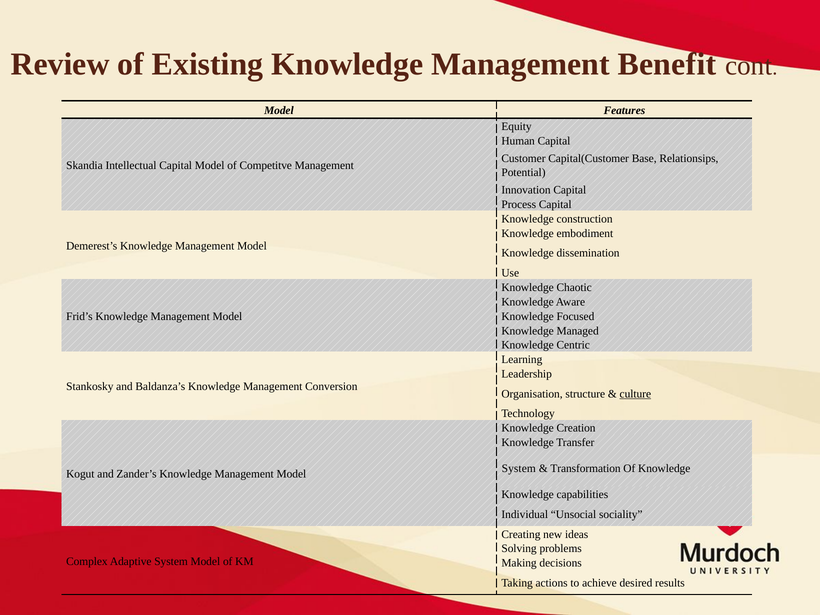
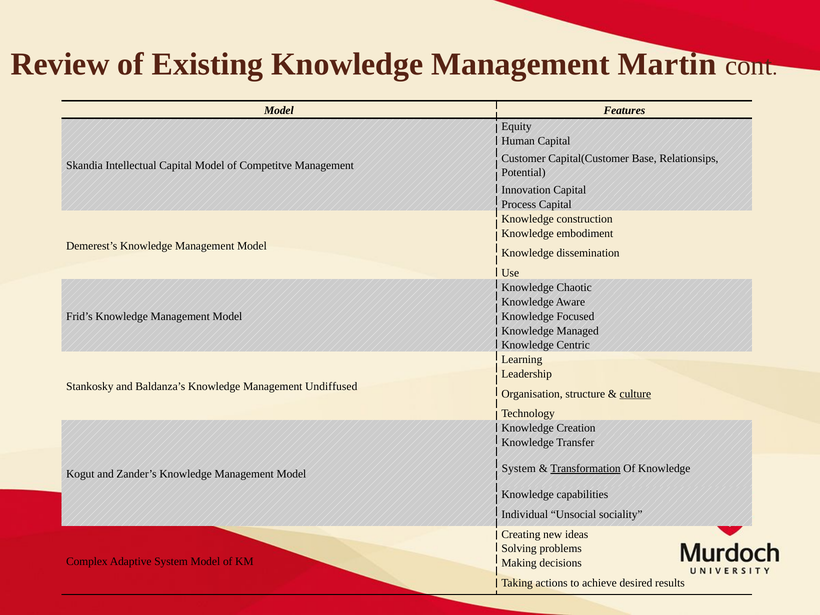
Benefit: Benefit -> Martin
Conversion: Conversion -> Undiffused
Transformation underline: none -> present
